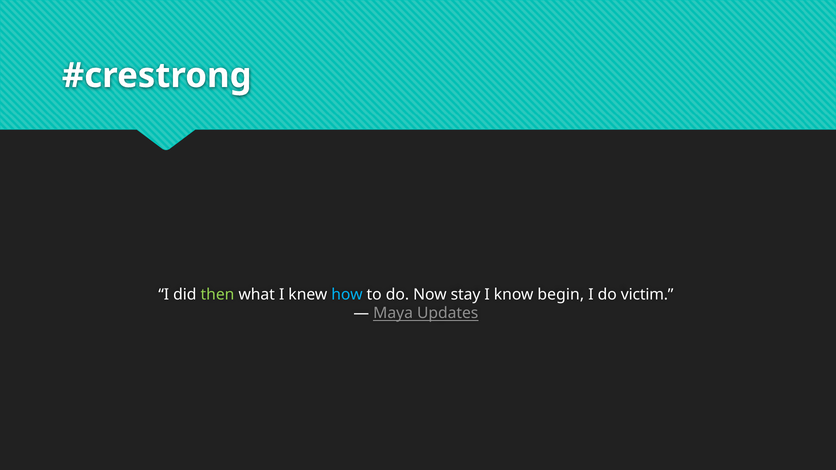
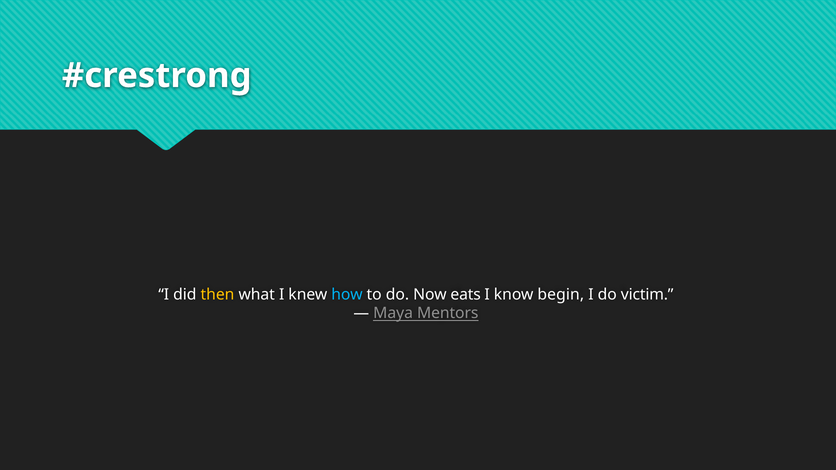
then colour: light green -> yellow
stay: stay -> eats
Updates: Updates -> Mentors
